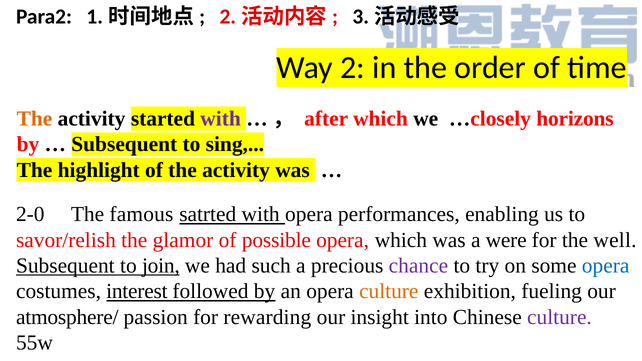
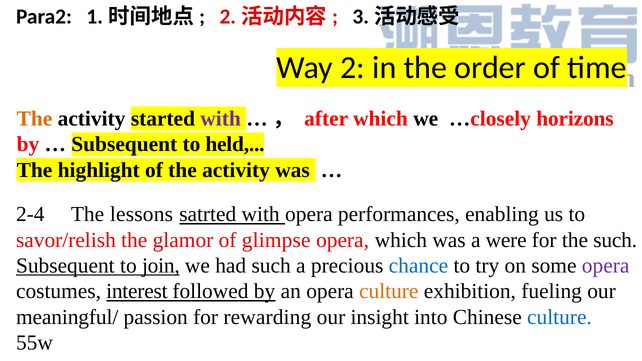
sing: sing -> held
2-0: 2-0 -> 2-4
famous: famous -> lessons
possible: possible -> glimpse
the well: well -> such
chance colour: purple -> blue
opera at (606, 266) colour: blue -> purple
atmosphere/: atmosphere/ -> meaningful/
culture at (559, 317) colour: purple -> blue
